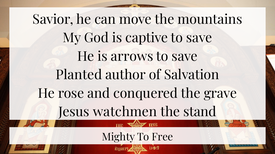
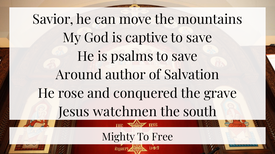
arrows: arrows -> psalms
Planted: Planted -> Around
stand: stand -> south
